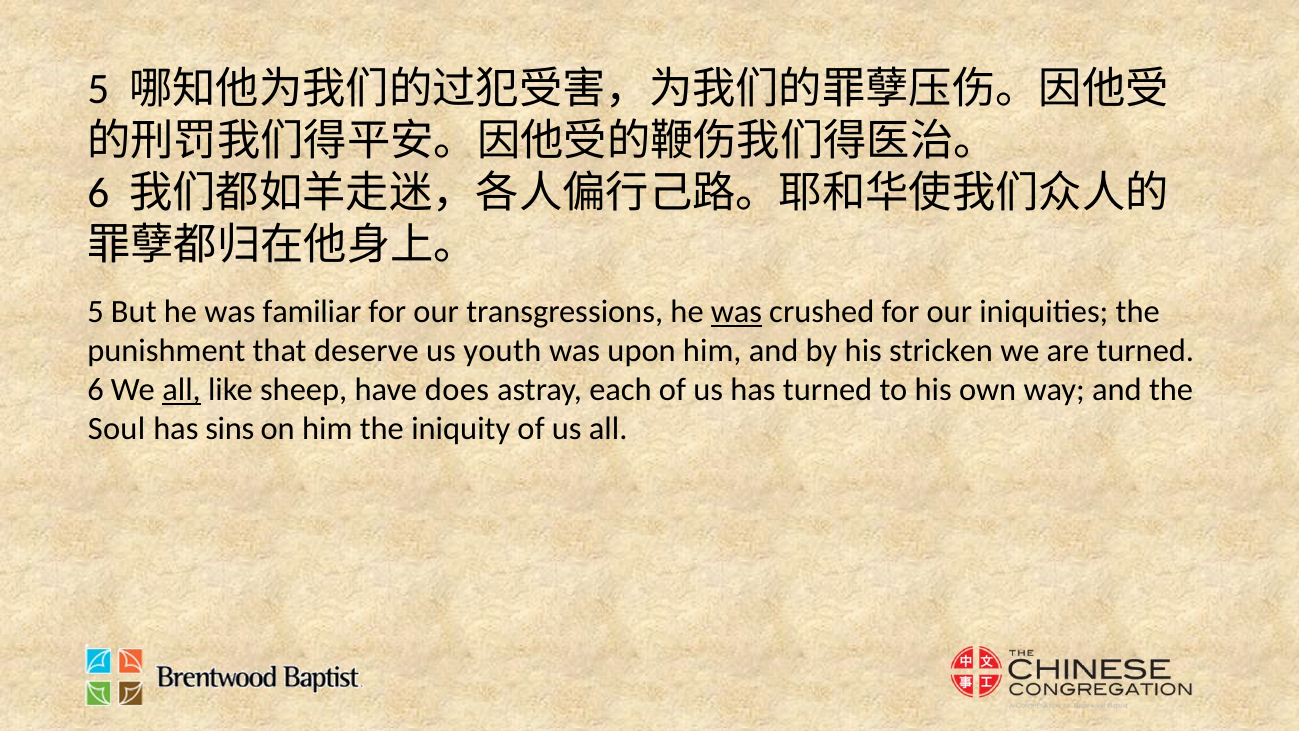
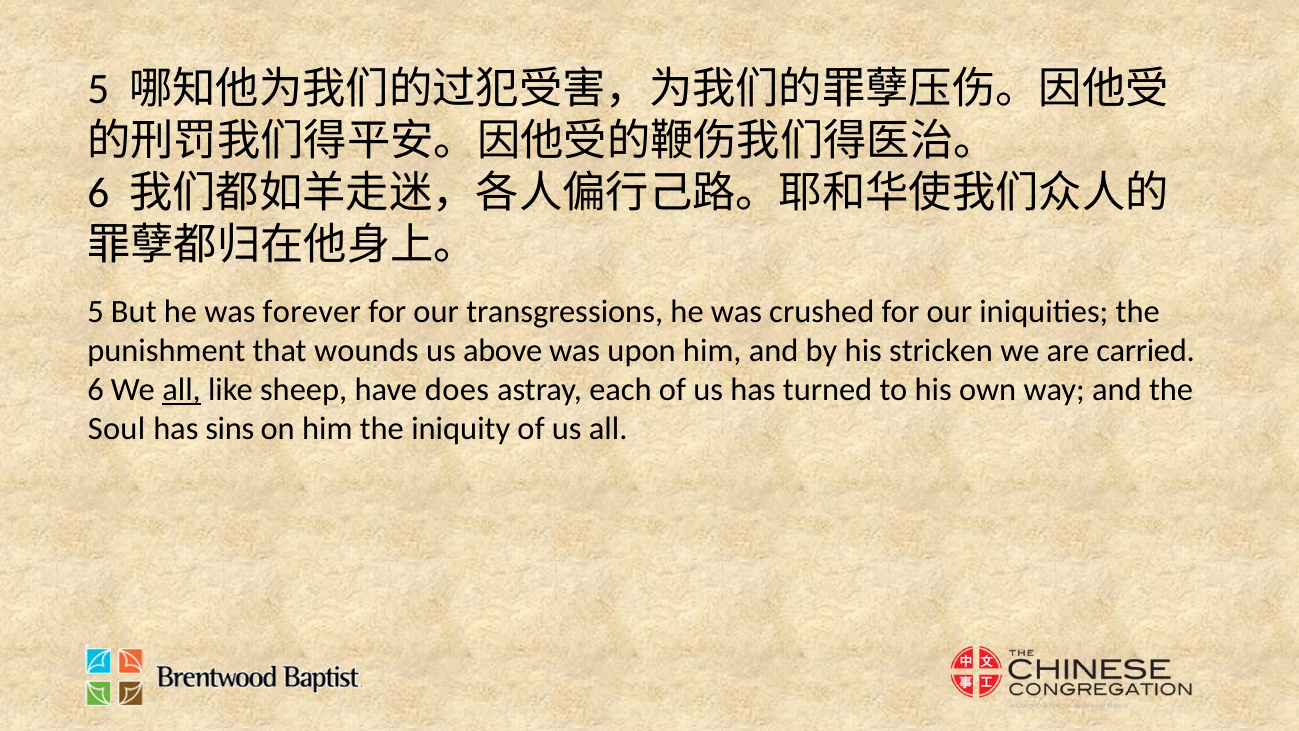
familiar: familiar -> forever
was at (736, 312) underline: present -> none
deserve: deserve -> wounds
youth: youth -> above
are turned: turned -> carried
